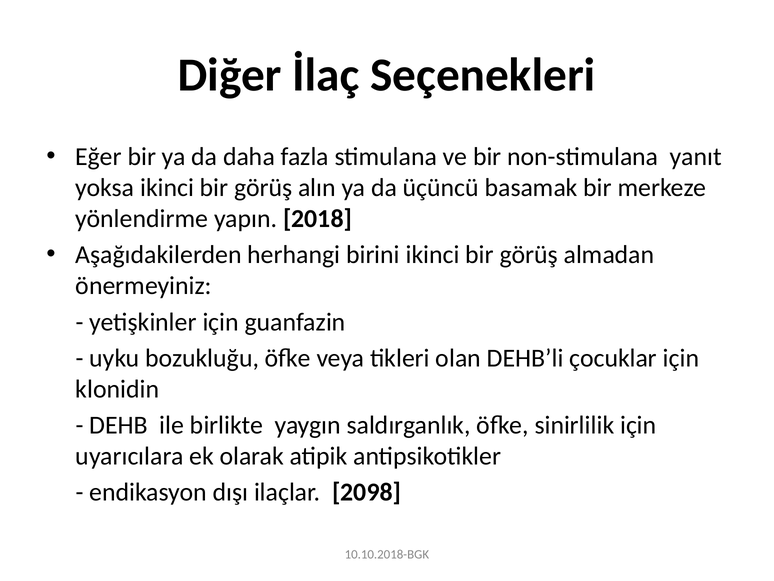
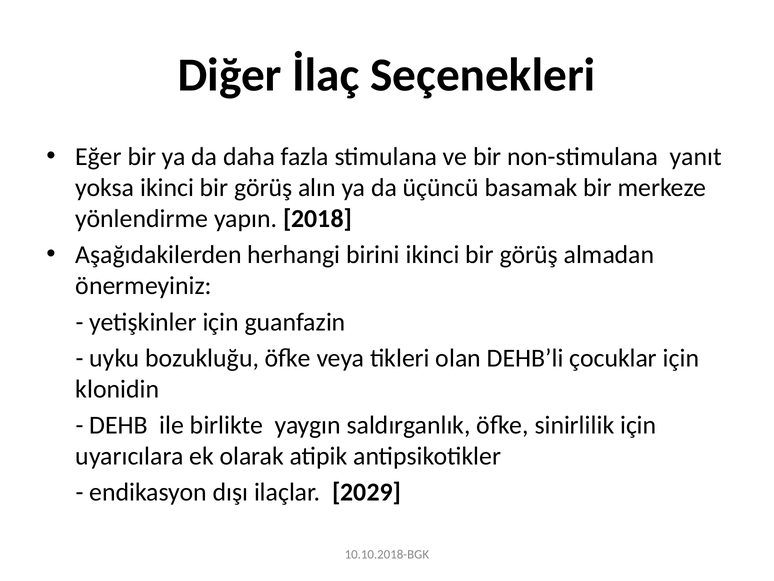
2098: 2098 -> 2029
